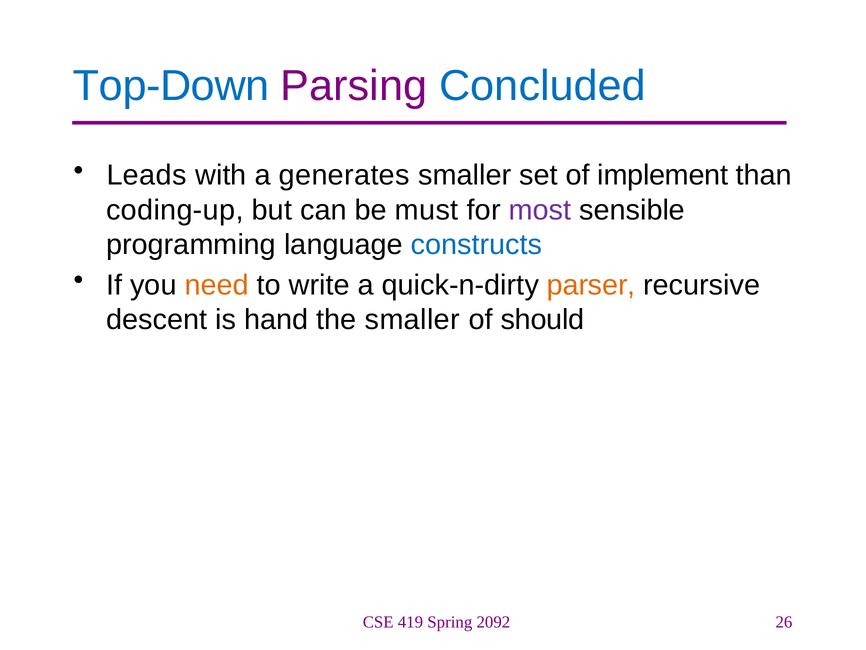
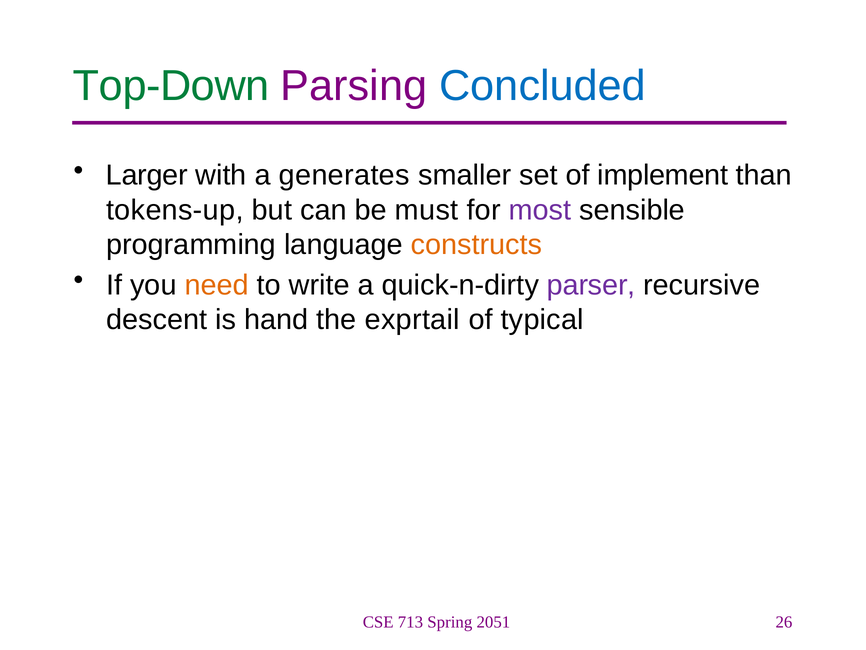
Top-Down colour: blue -> green
Leads: Leads -> Larger
coding-up: coding-up -> tokens-up
constructs colour: blue -> orange
parser colour: orange -> purple
the smaller: smaller -> exprtail
should: should -> typical
419: 419 -> 713
2092: 2092 -> 2051
